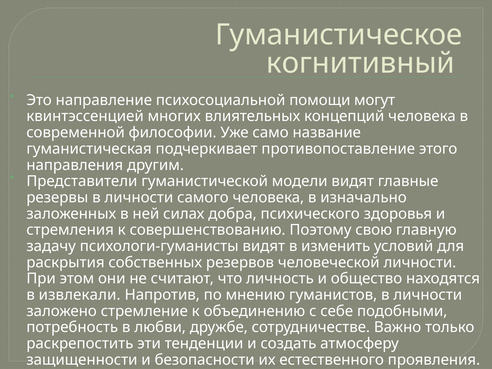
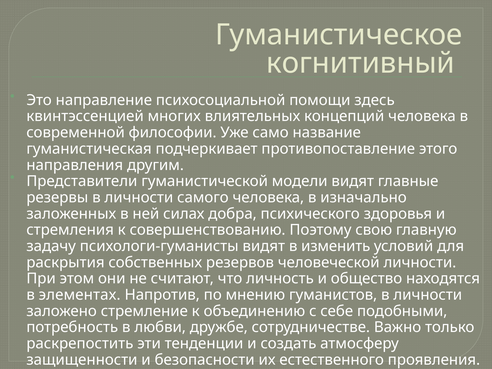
могут: могут -> здесь
извлекали: извлекали -> элементах
